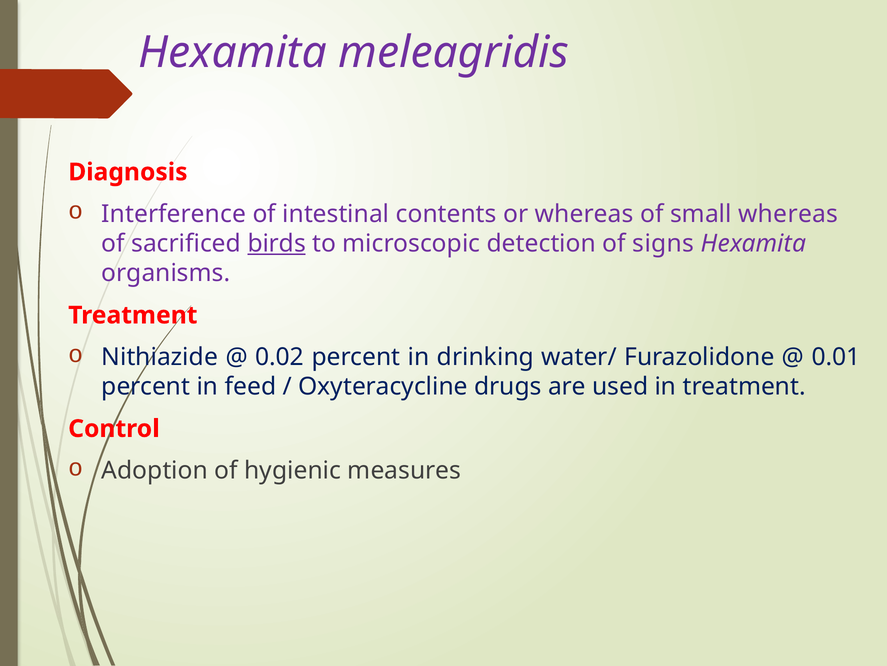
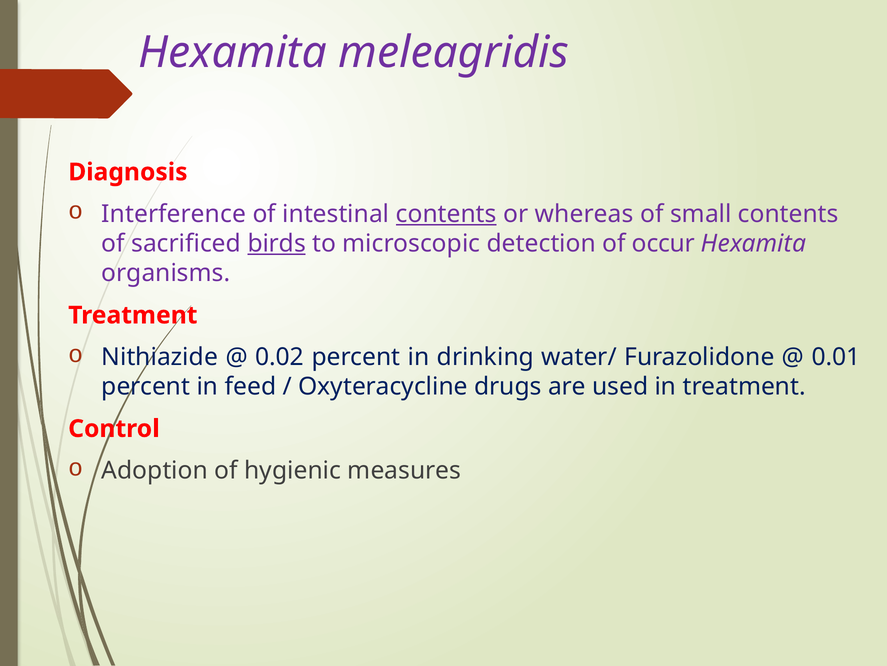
contents at (446, 214) underline: none -> present
small whereas: whereas -> contents
signs: signs -> occur
